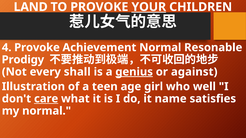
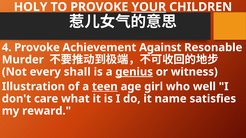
LAND: LAND -> HOLY
Achievement Normal: Normal -> Against
Prodigy: Prodigy -> Murder
against: against -> witness
teen underline: none -> present
care underline: present -> none
my normal: normal -> reward
